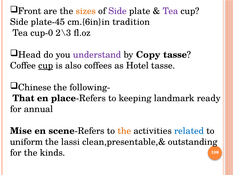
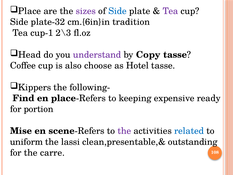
Front: Front -> Place
sizes colour: orange -> purple
Side at (117, 11) colour: purple -> blue
plate-45: plate-45 -> plate-32
cup-0: cup-0 -> cup-1
cup at (46, 65) underline: present -> none
coffees: coffees -> choose
Chinese: Chinese -> Kippers
That: That -> Find
landmark: landmark -> expensive
annual: annual -> portion
the at (124, 131) colour: orange -> purple
kinds: kinds -> carre
